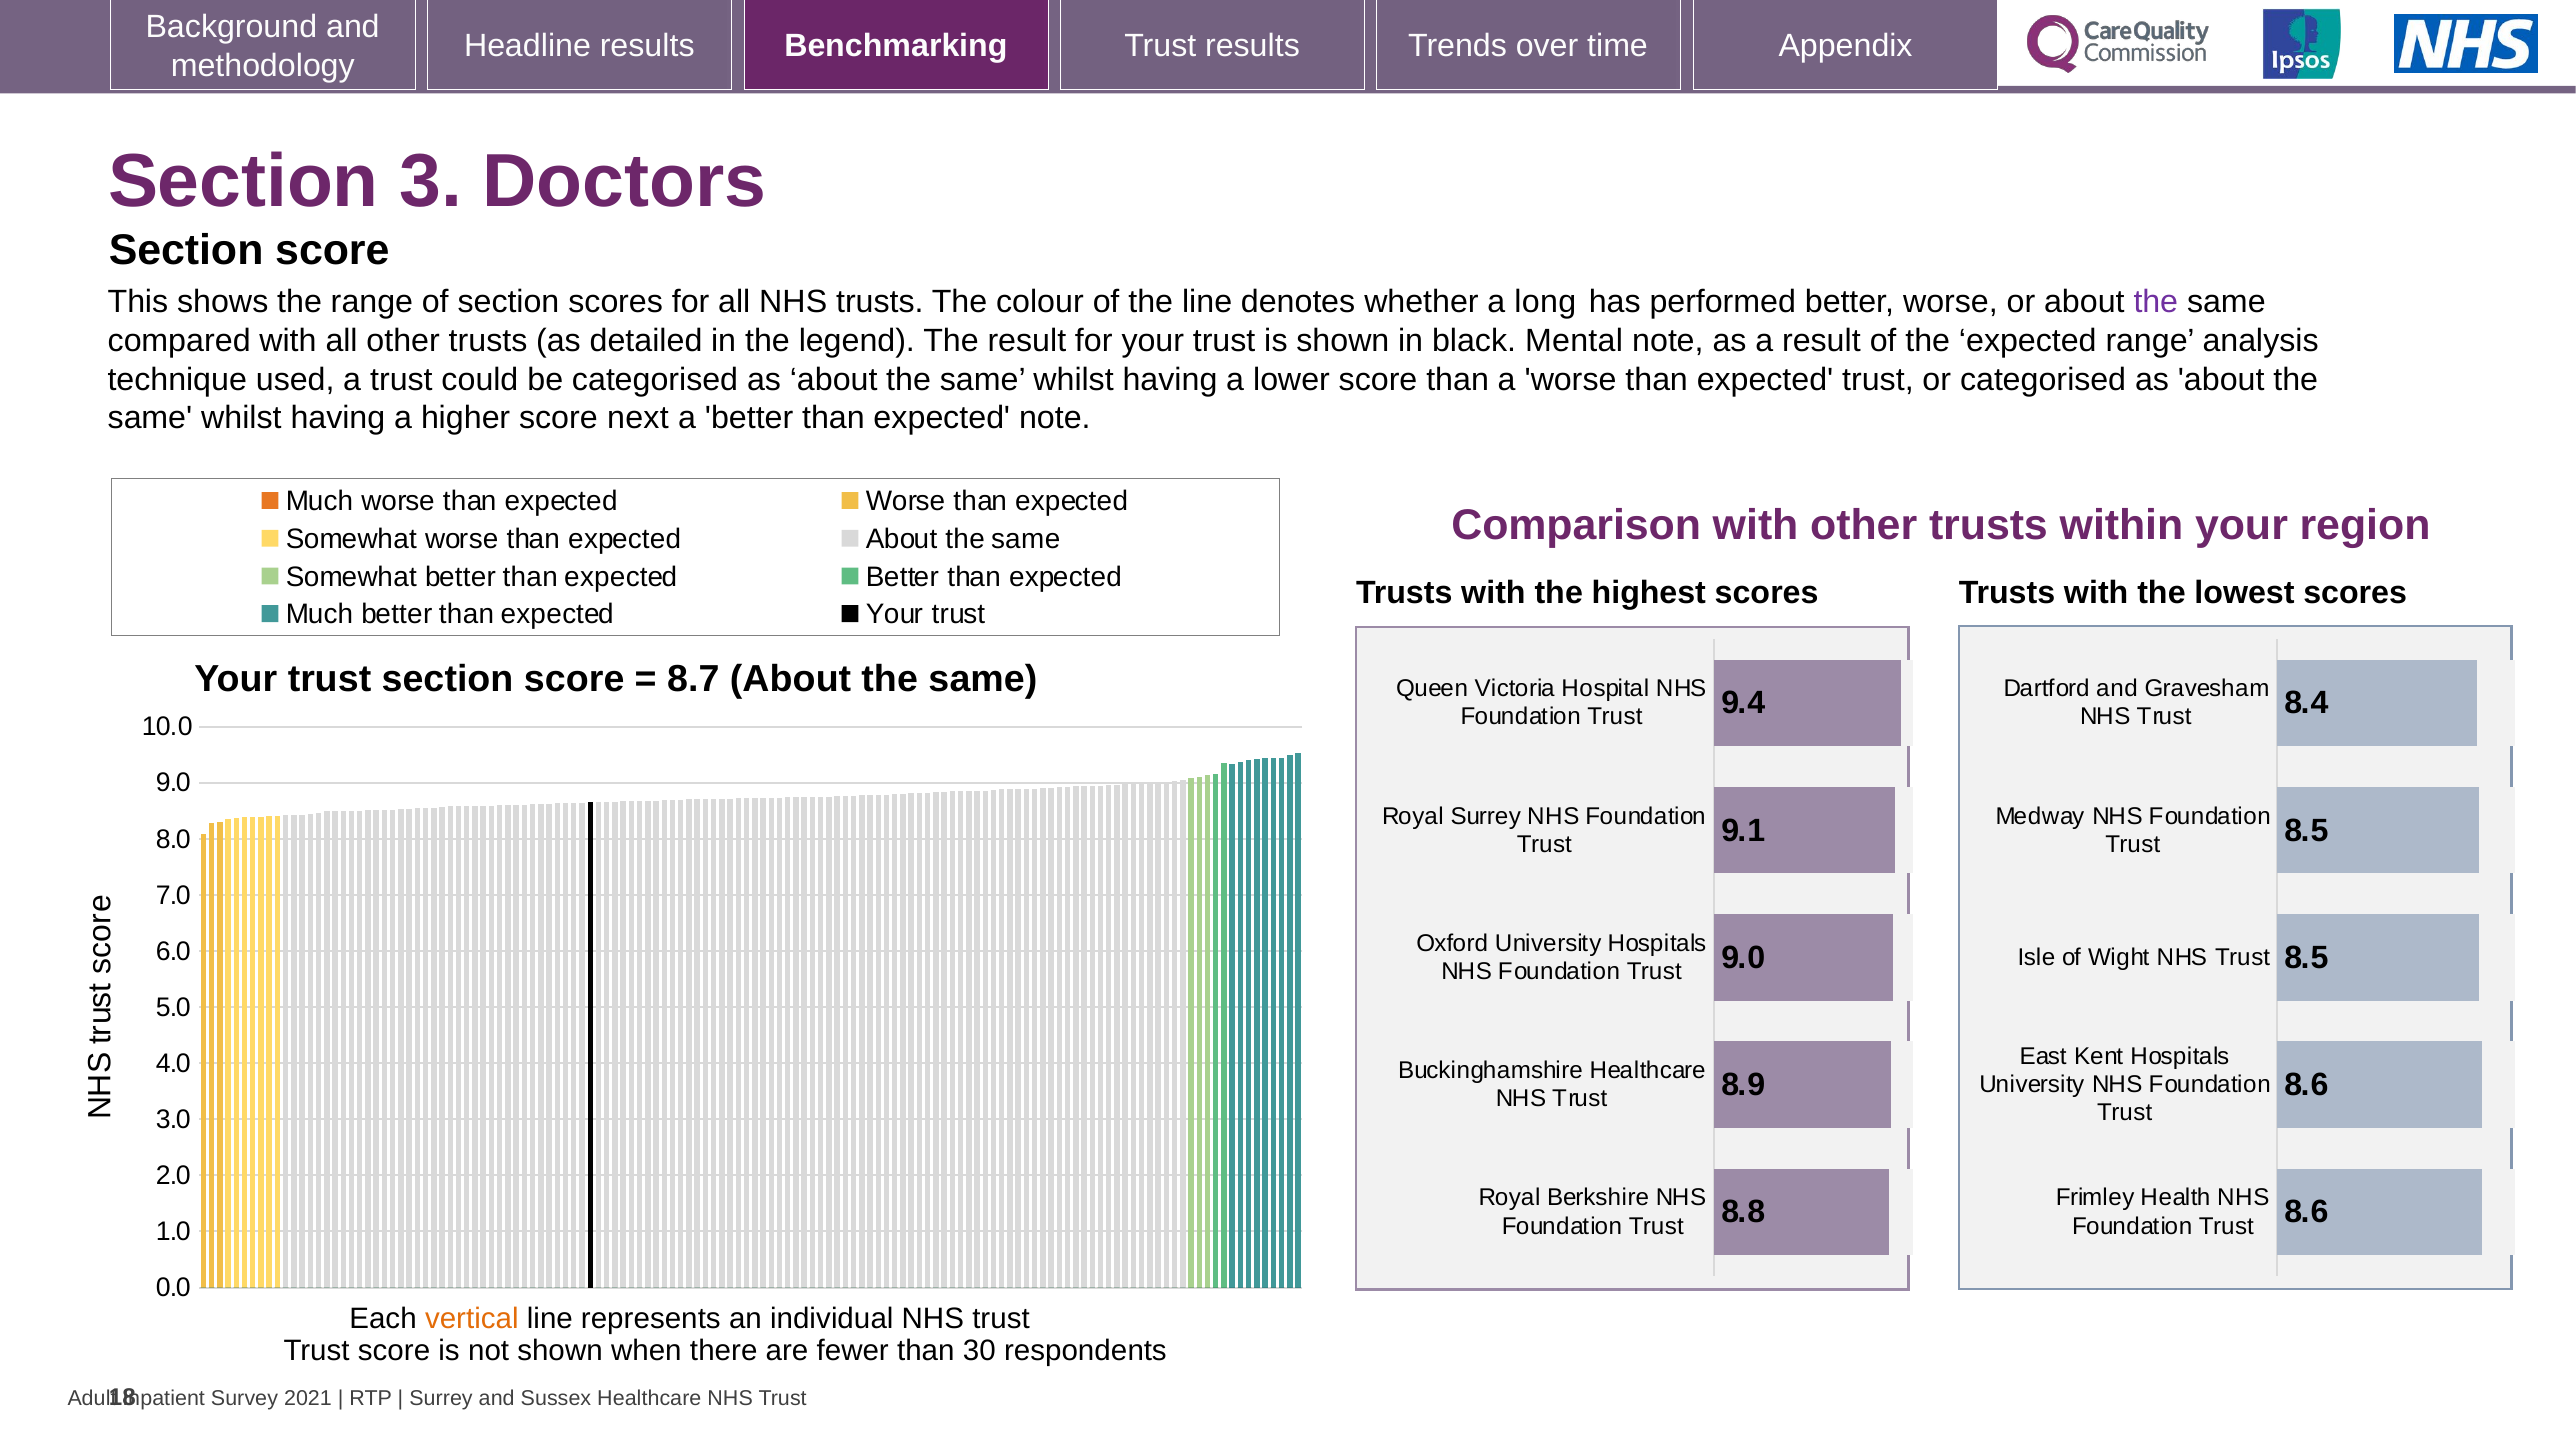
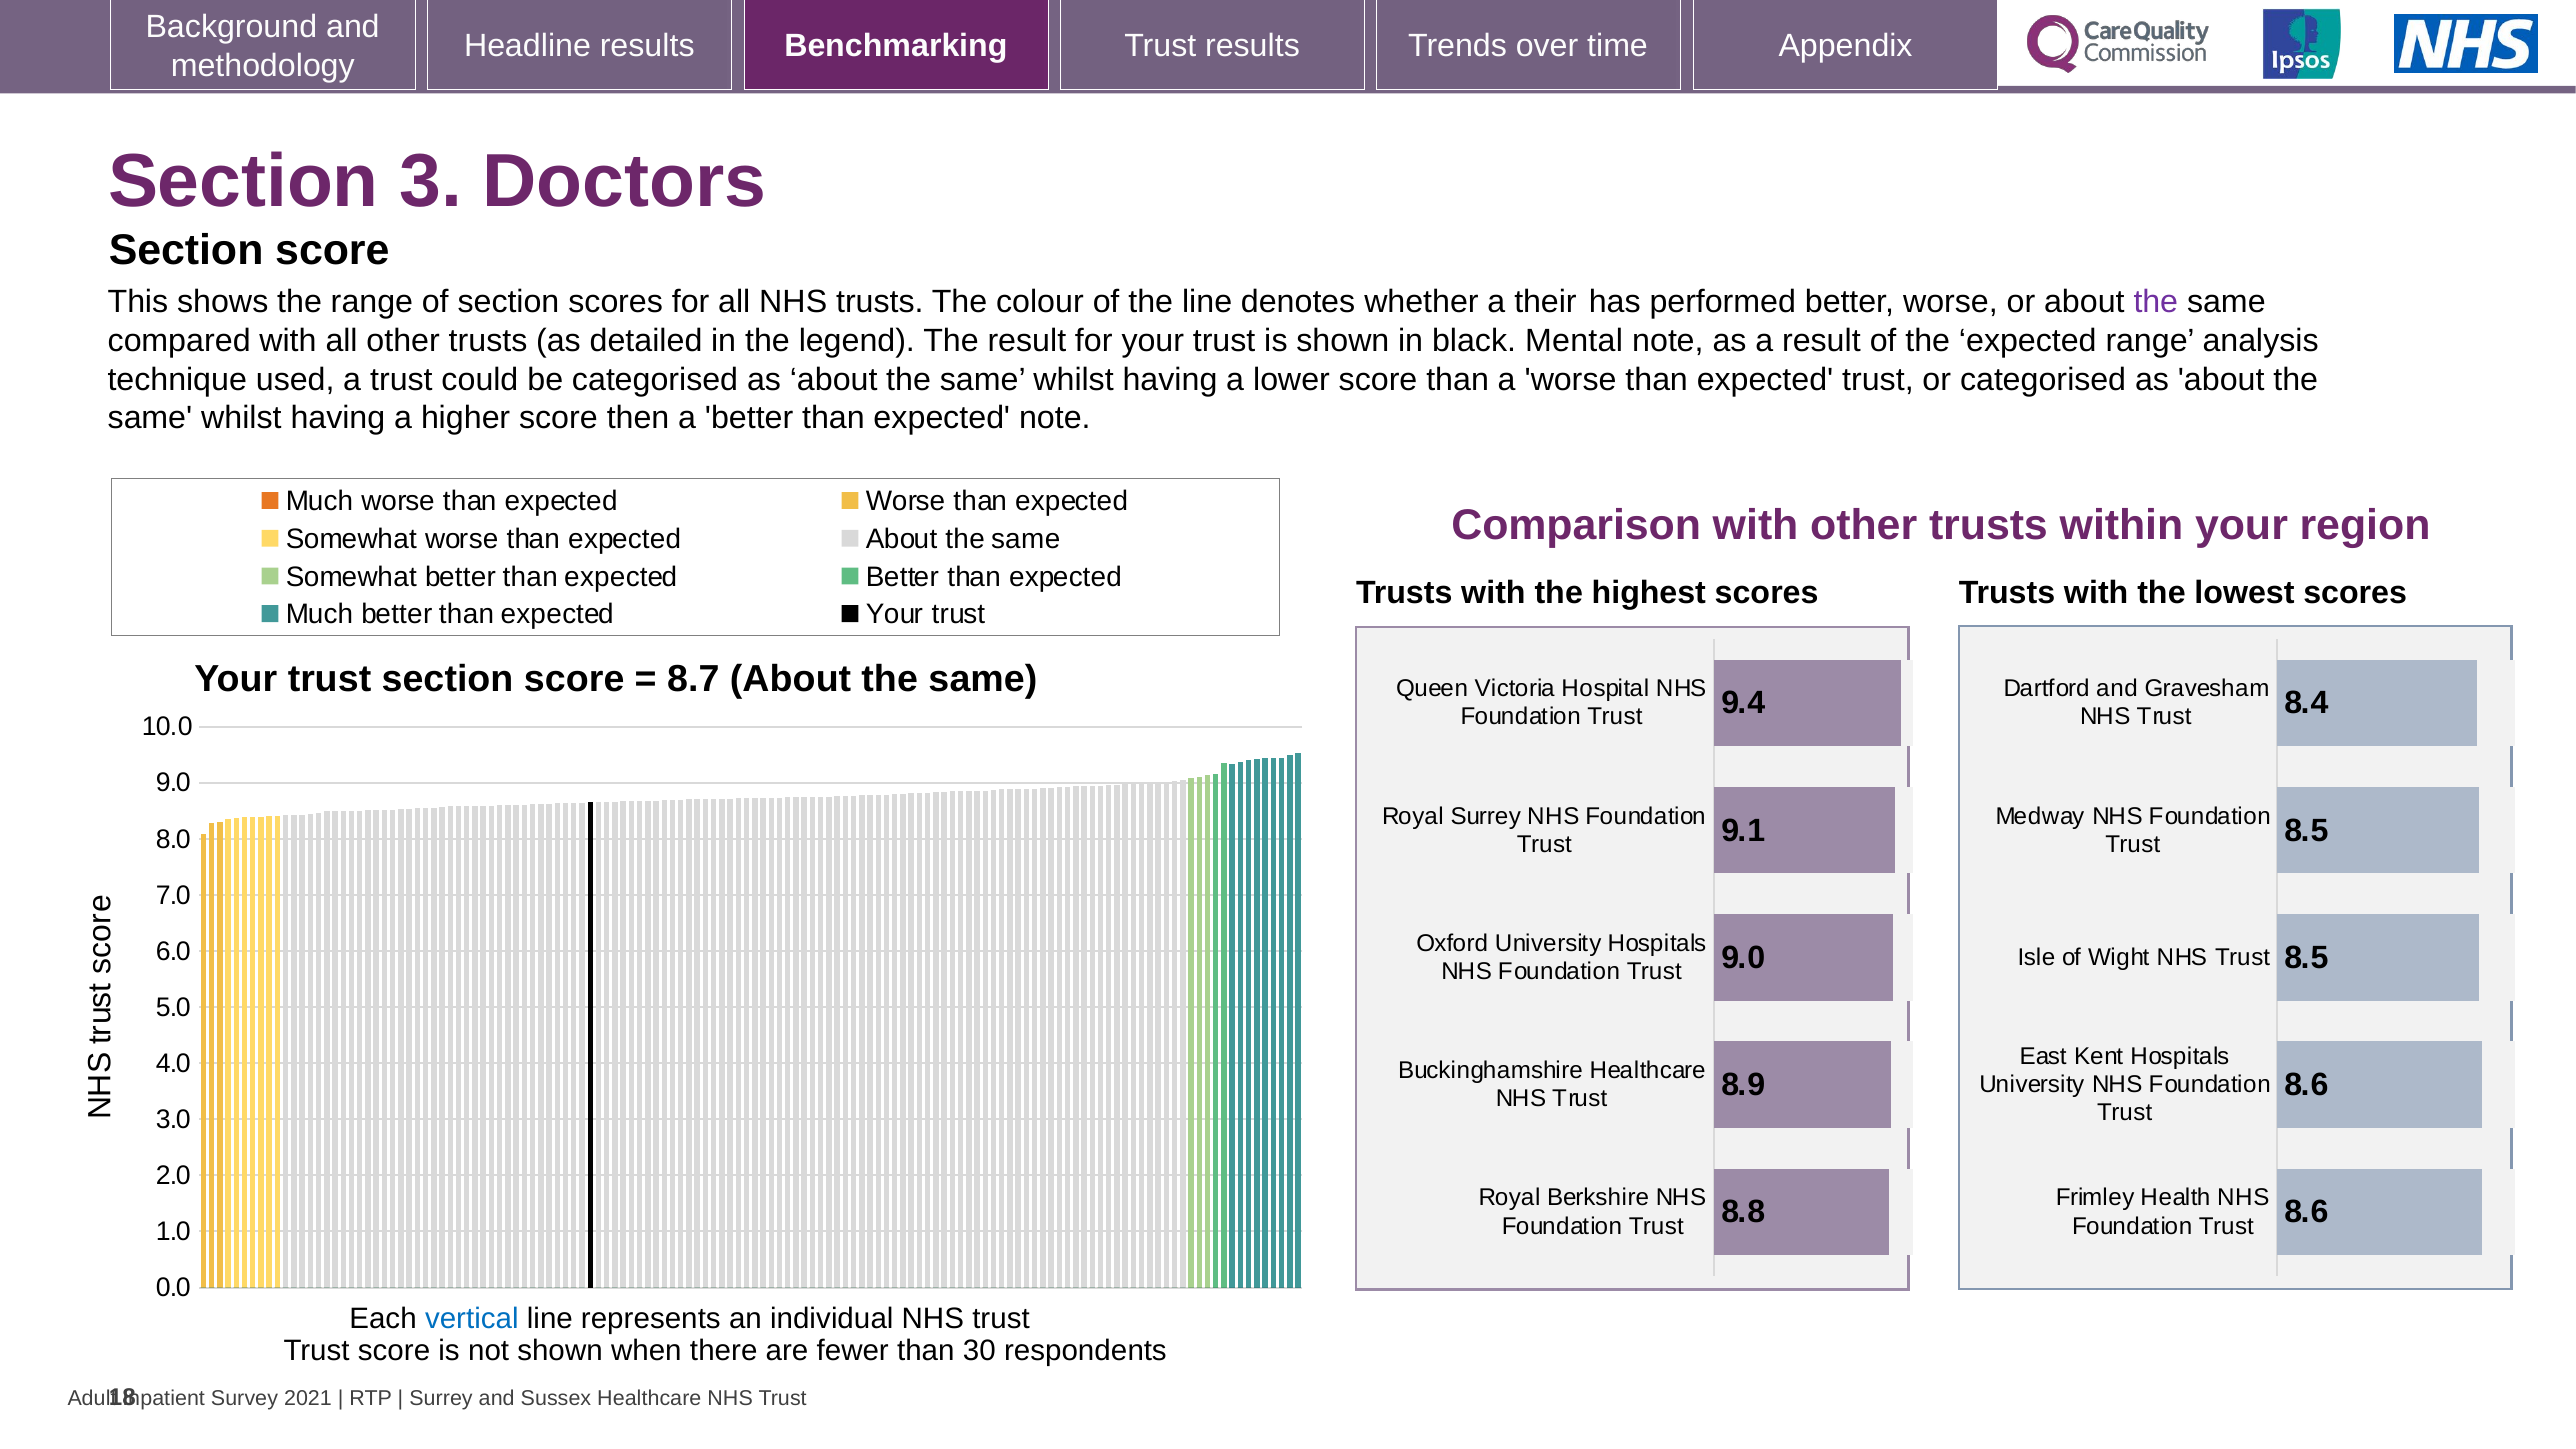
long: long -> their
next: next -> then
vertical colour: orange -> blue
